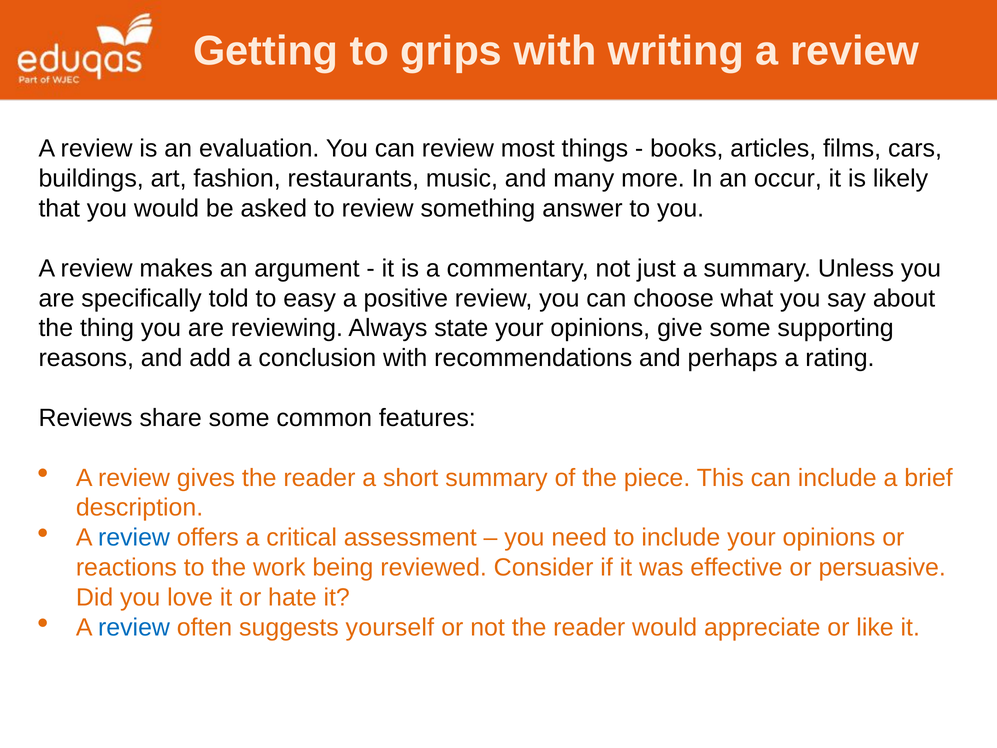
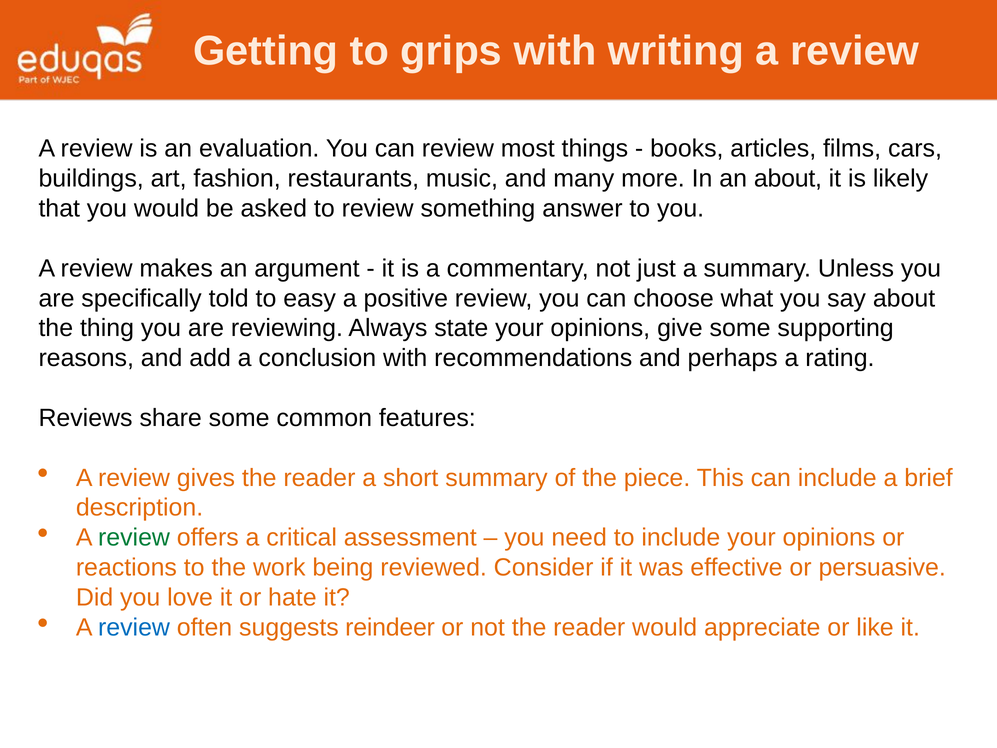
an occur: occur -> about
review at (134, 537) colour: blue -> green
yourself: yourself -> reindeer
